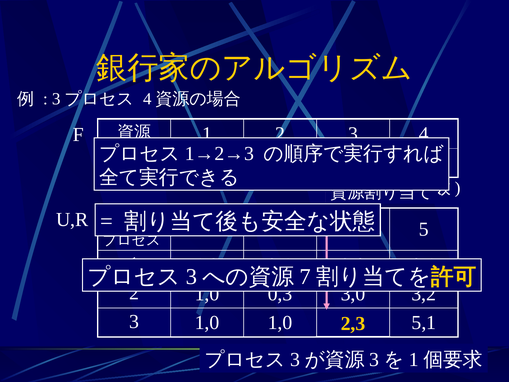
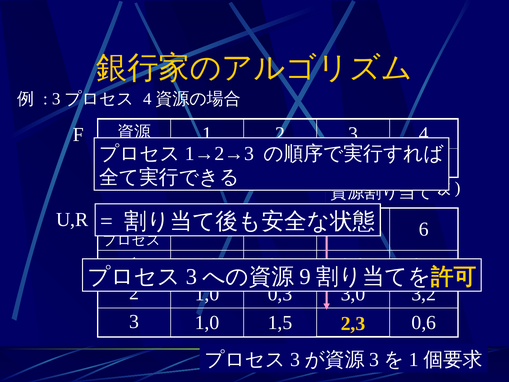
5: 5 -> 6
7: 7 -> 9
1,0 1,0: 1,0 -> 1,5
5,1: 5,1 -> 0,6
